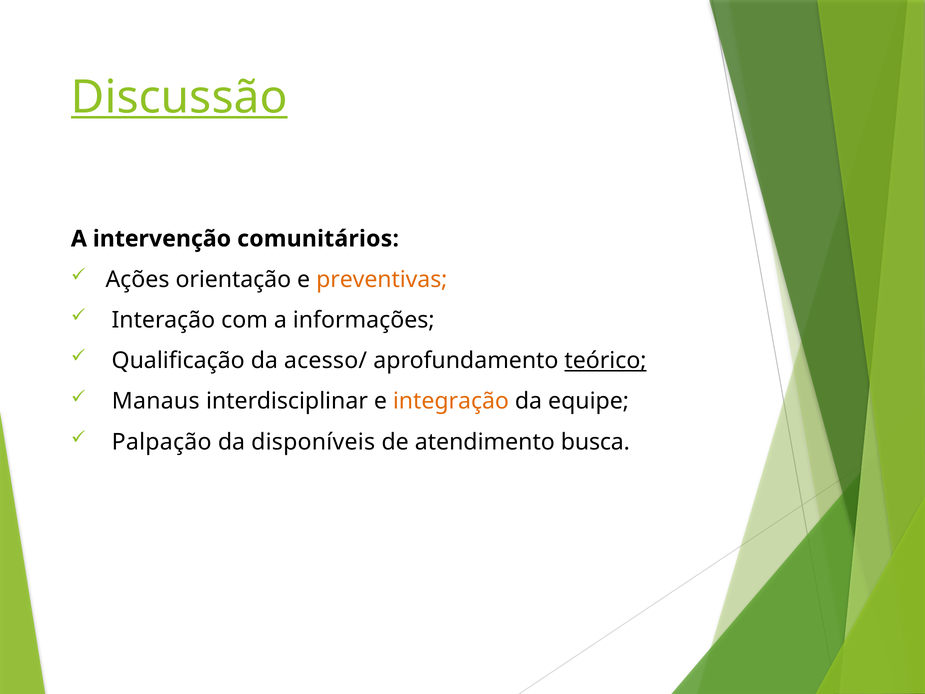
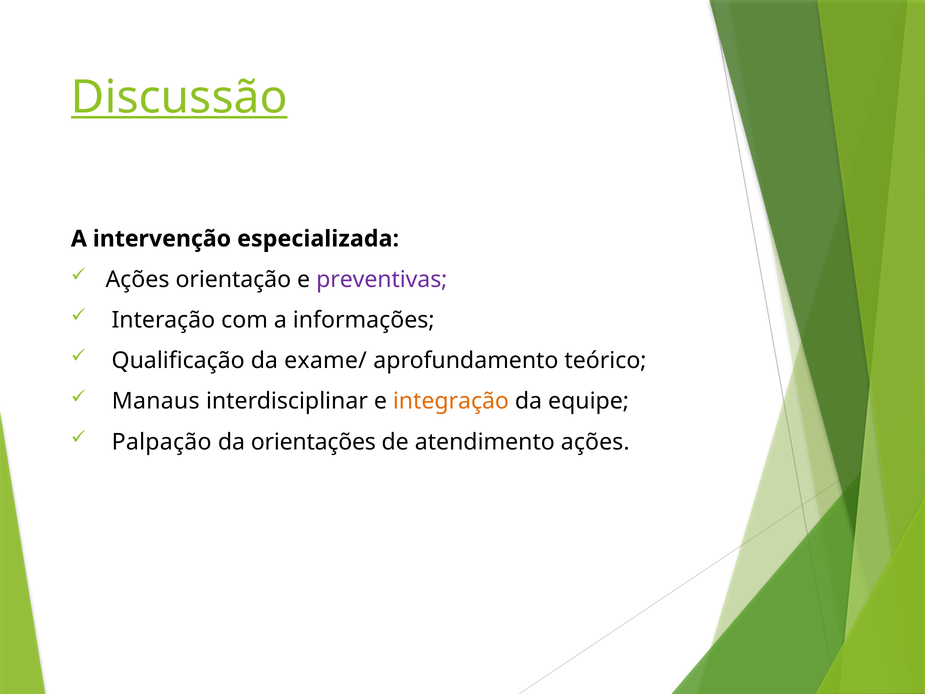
comunitários: comunitários -> especializada
preventivas colour: orange -> purple
acesso/: acesso/ -> exame/
teórico underline: present -> none
disponíveis: disponíveis -> orientações
atendimento busca: busca -> ações
